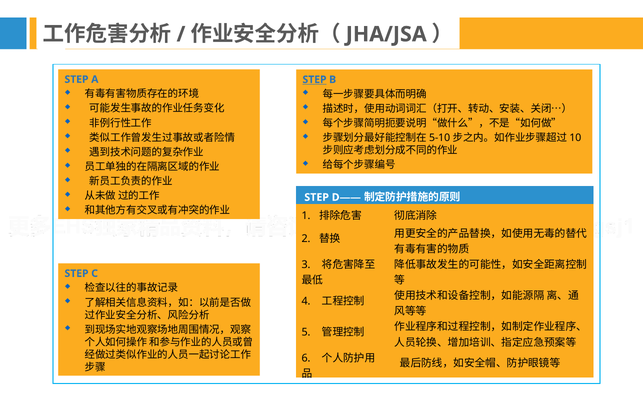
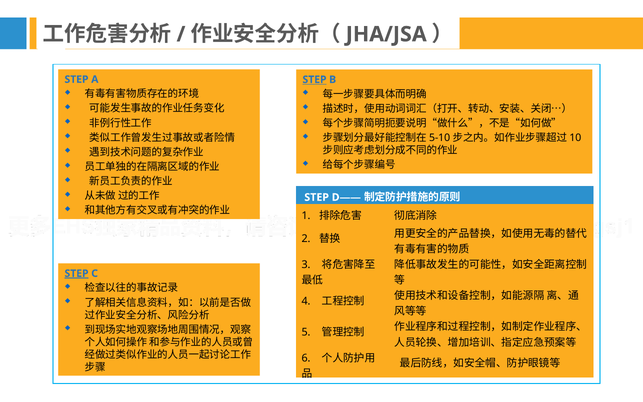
STEP at (77, 273) underline: none -> present
